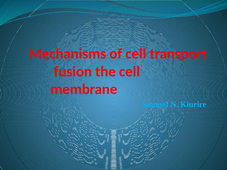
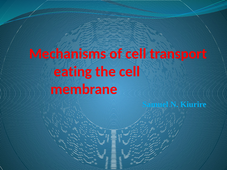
fusion: fusion -> eating
